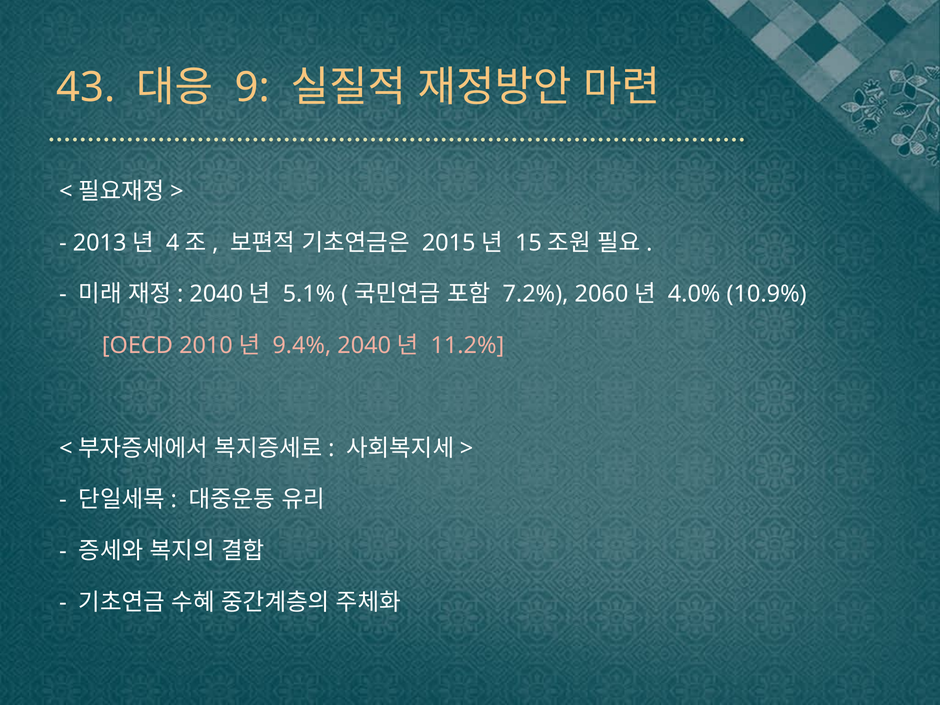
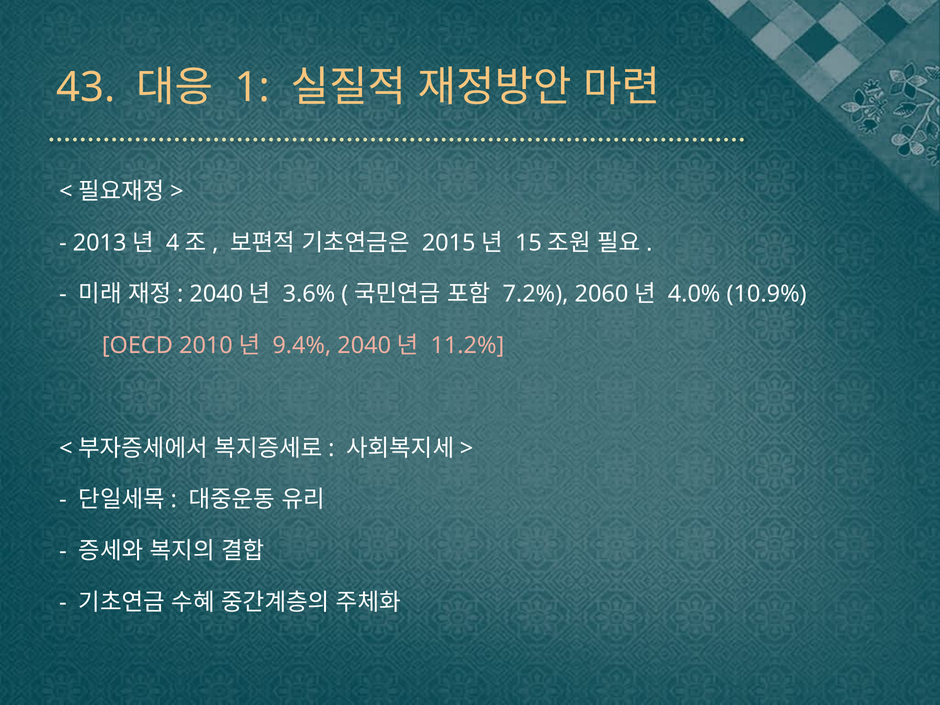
9: 9 -> 1
5.1%: 5.1% -> 3.6%
